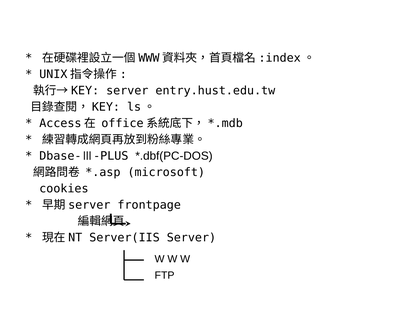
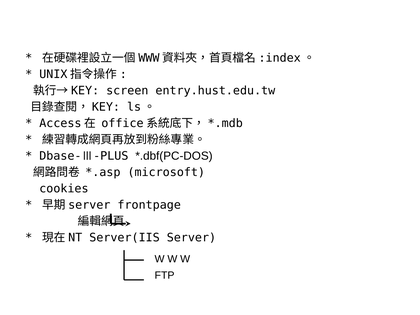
server at (127, 91): server -> screen
